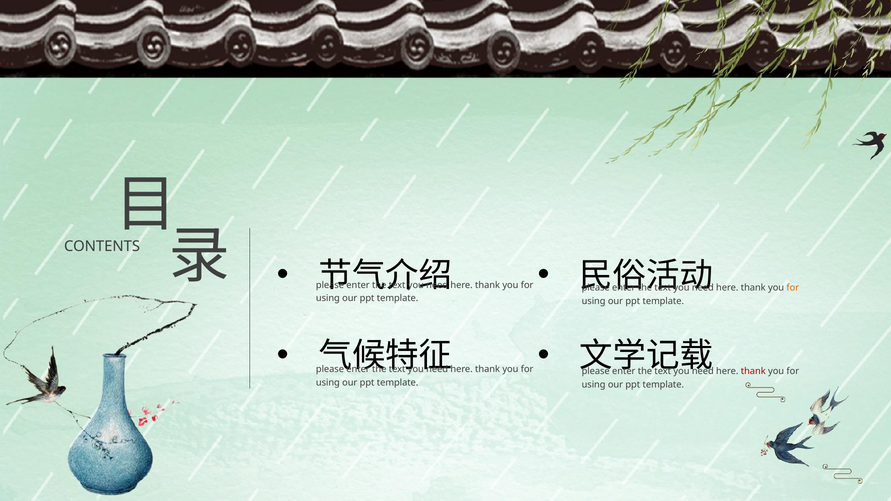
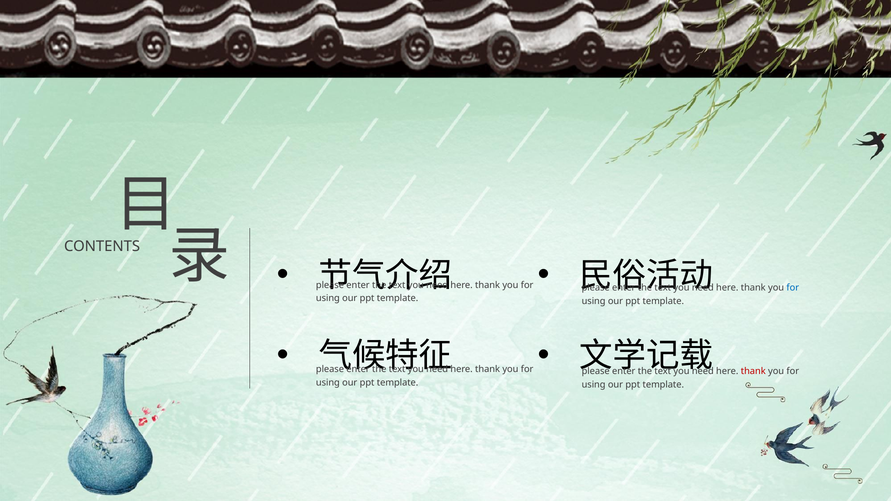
for at (793, 288) colour: orange -> blue
